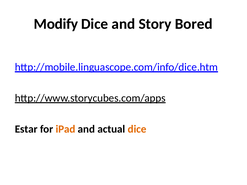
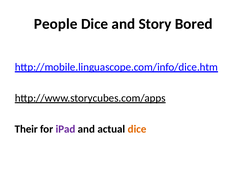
Modify: Modify -> People
Estar: Estar -> Their
iPad colour: orange -> purple
